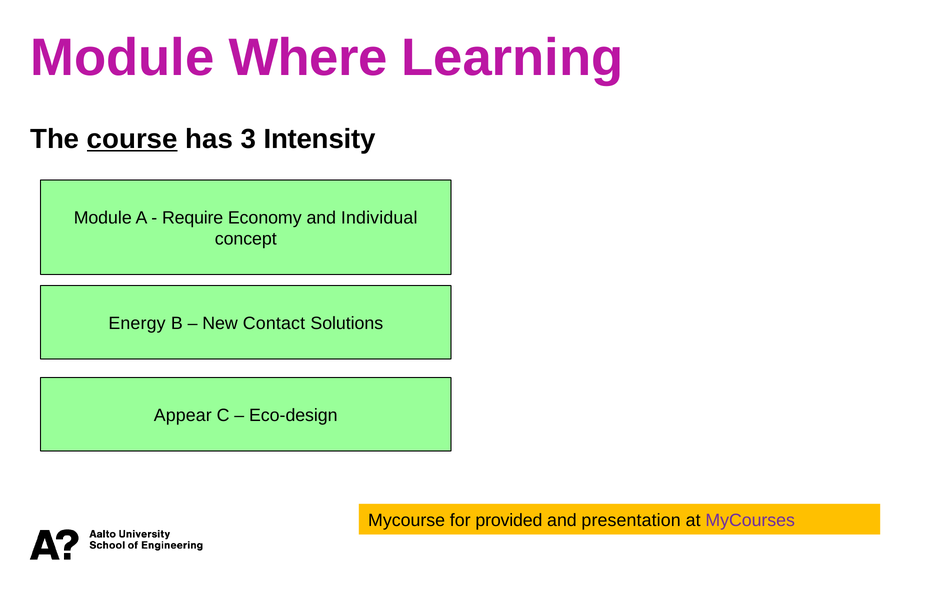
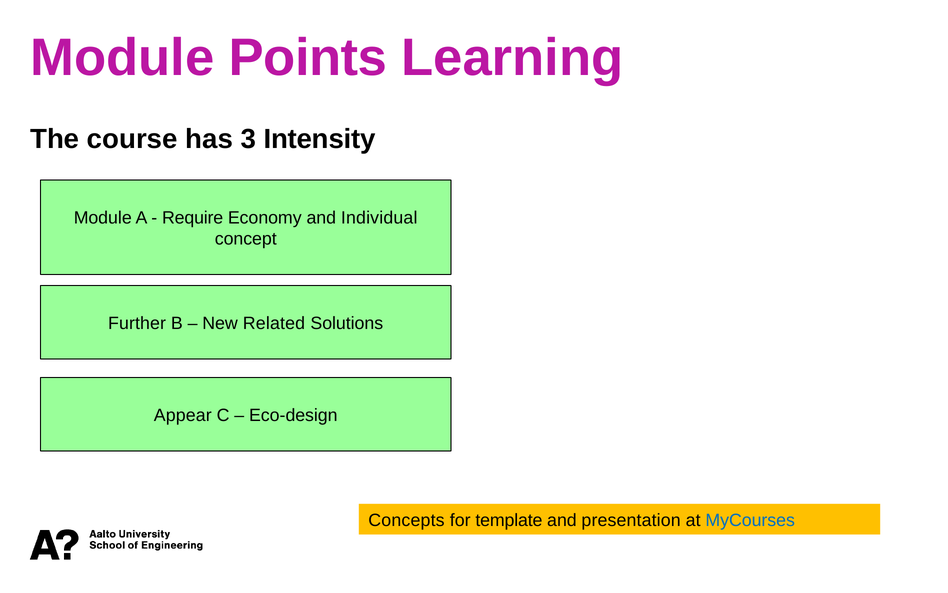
Where: Where -> Points
course underline: present -> none
Energy: Energy -> Further
Contact: Contact -> Related
Mycourse: Mycourse -> Concepts
provided: provided -> template
MyCourses colour: purple -> blue
